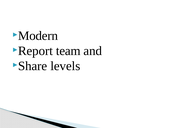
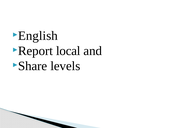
Modern: Modern -> English
team: team -> local
